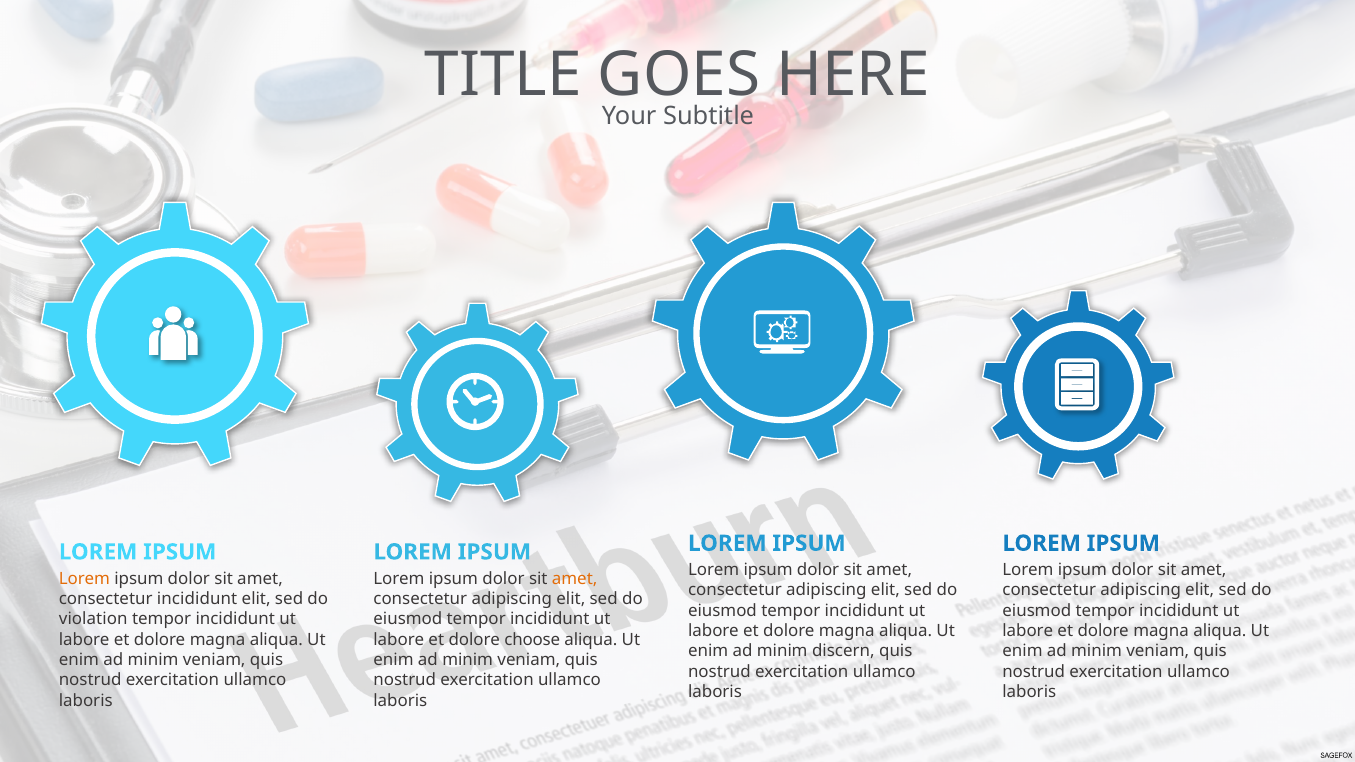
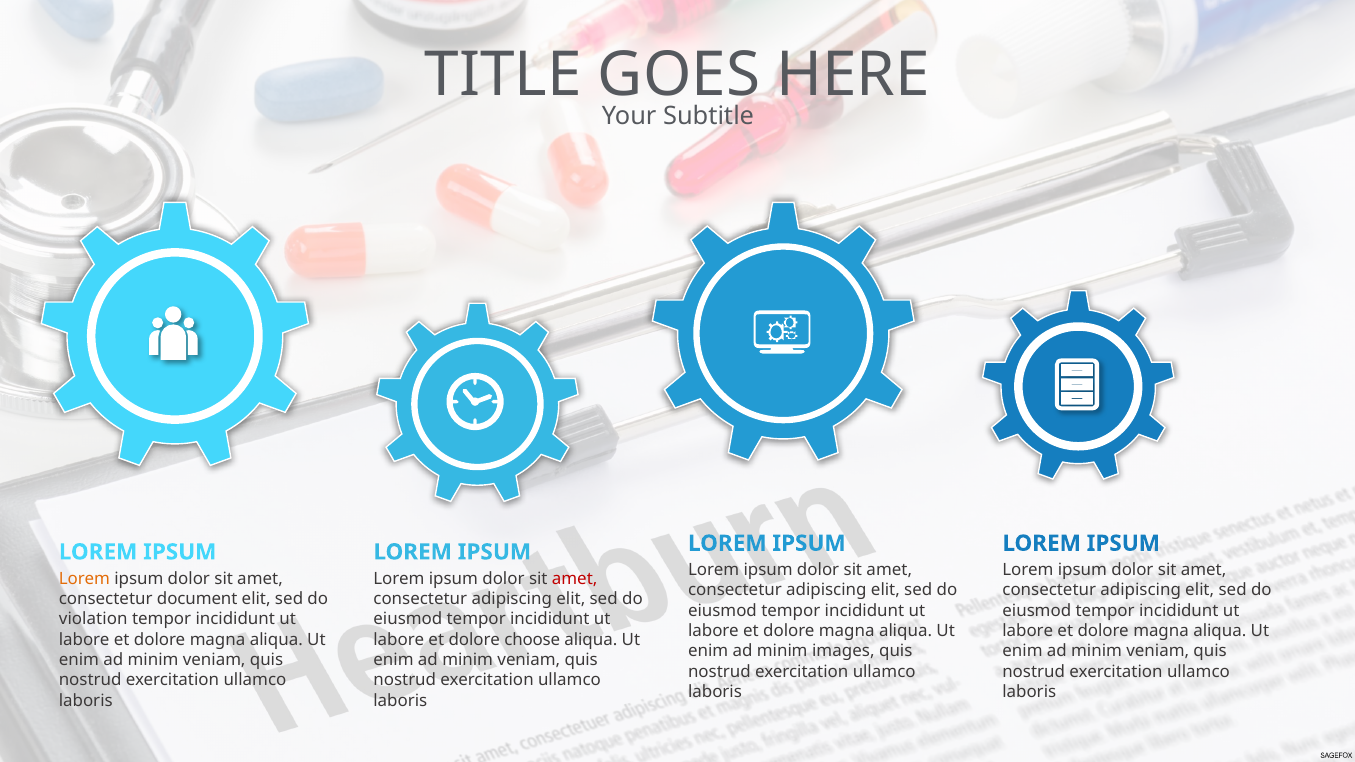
amet at (575, 579) colour: orange -> red
consectetur incididunt: incididunt -> document
discern: discern -> images
